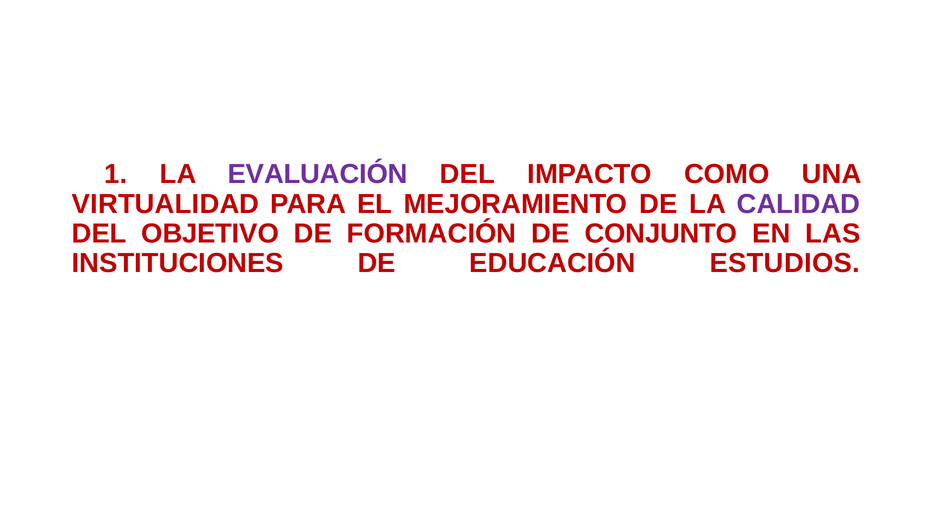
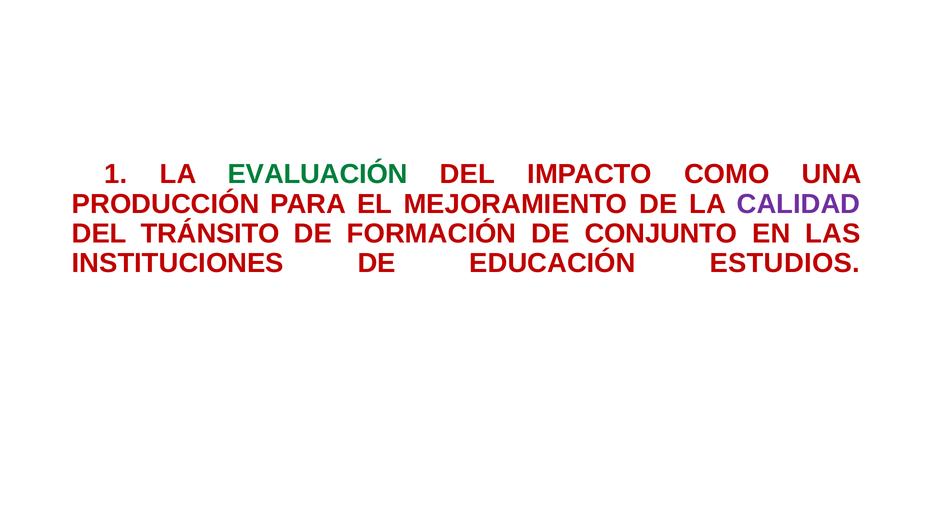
EVALUACIÓN colour: purple -> green
VIRTUALIDAD: VIRTUALIDAD -> PRODUCCIÓN
OBJETIVO: OBJETIVO -> TRÁNSITO
